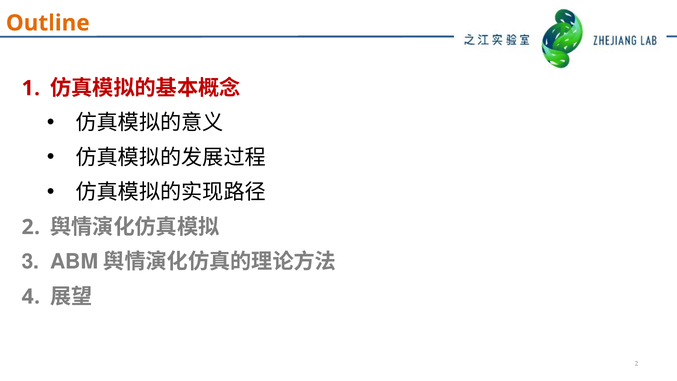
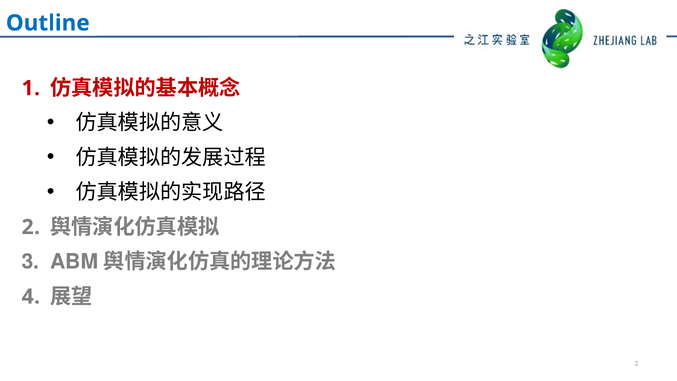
Outline colour: orange -> blue
